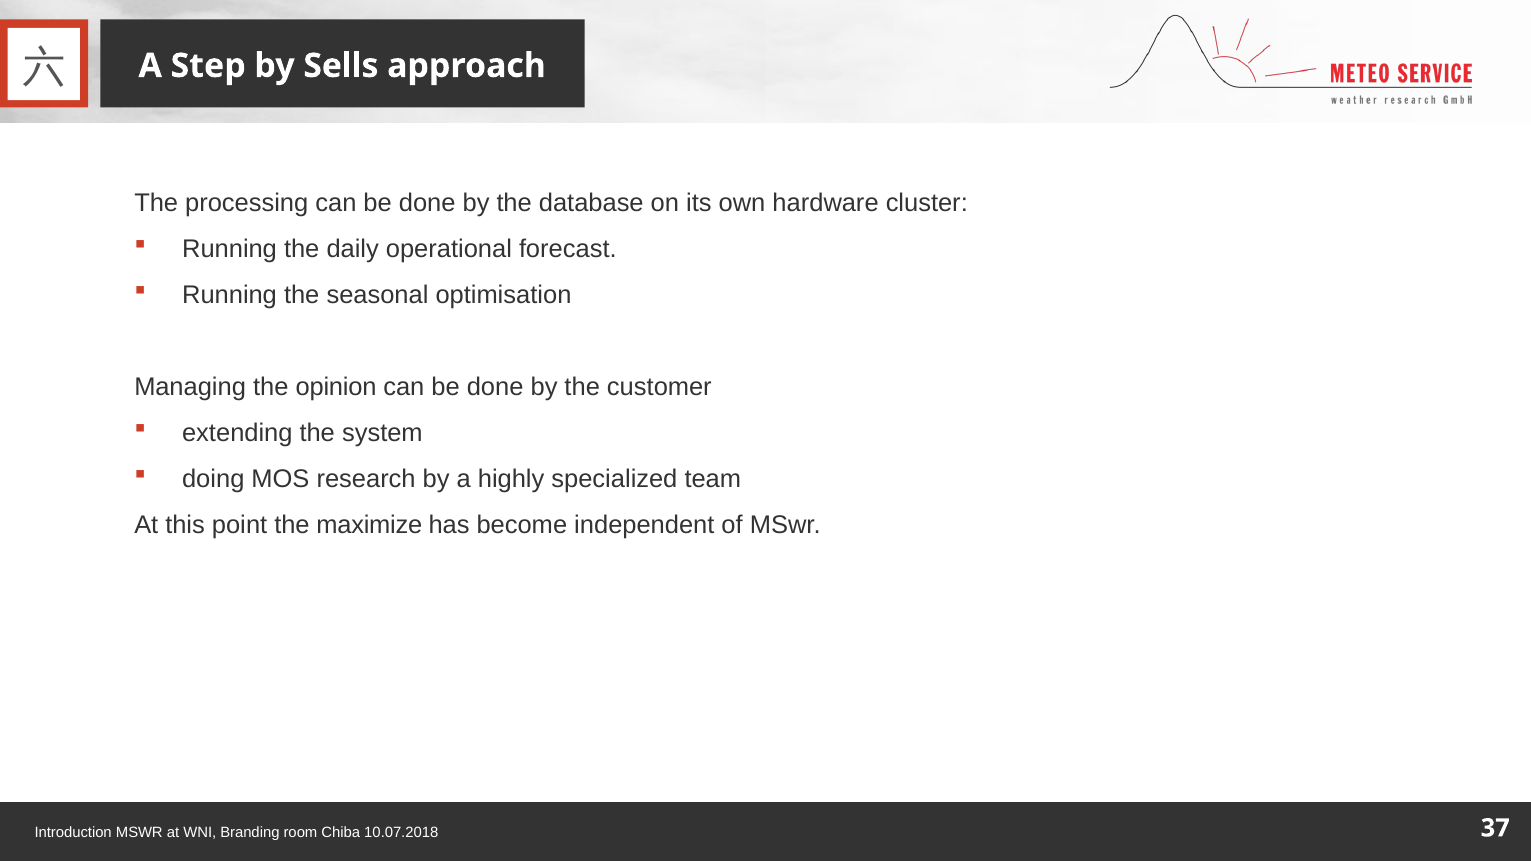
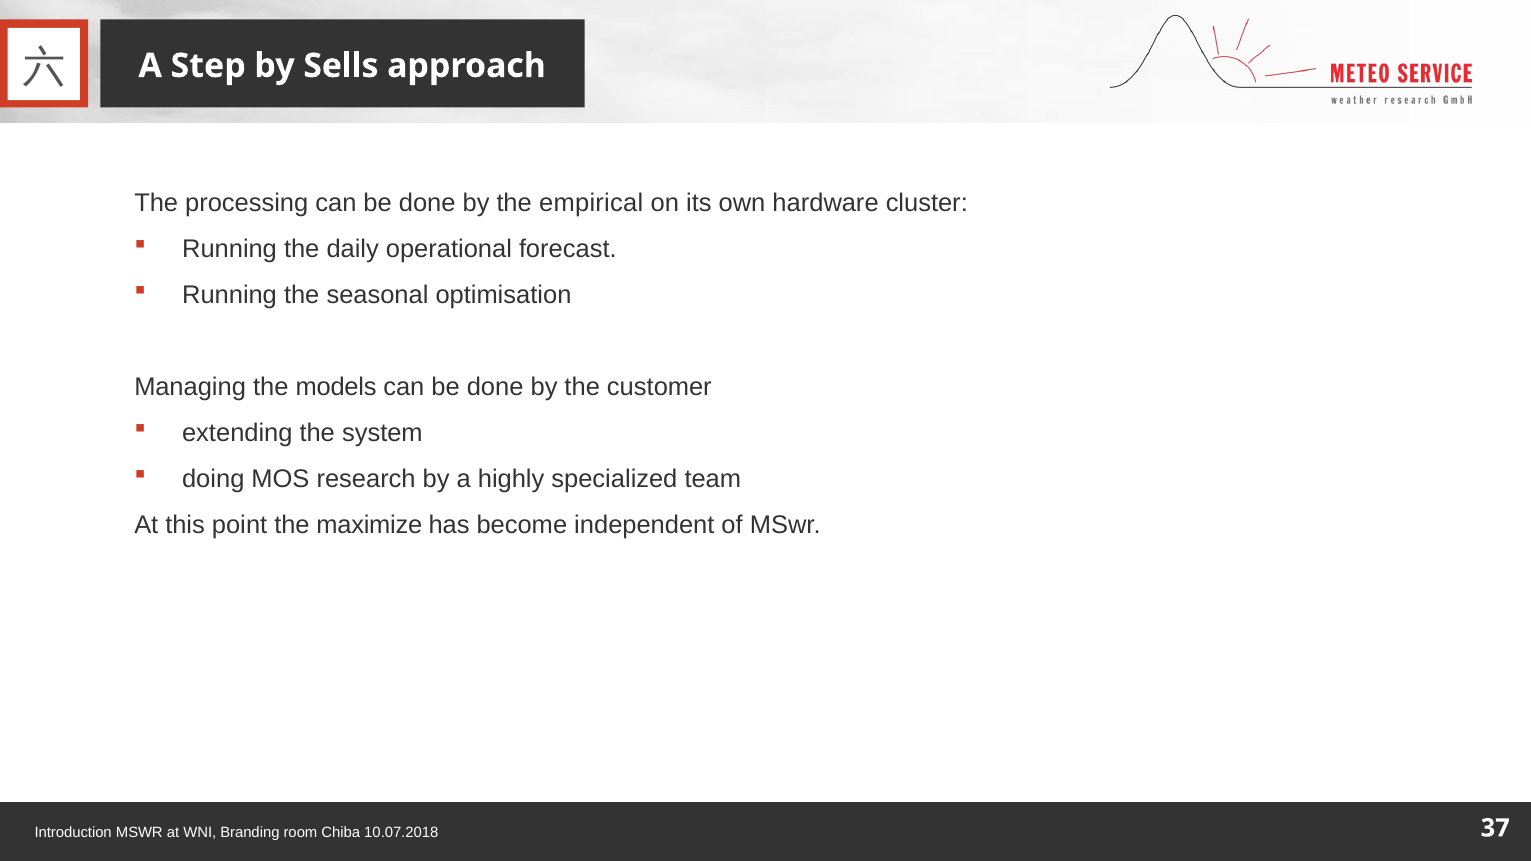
database: database -> empirical
opinion: opinion -> models
